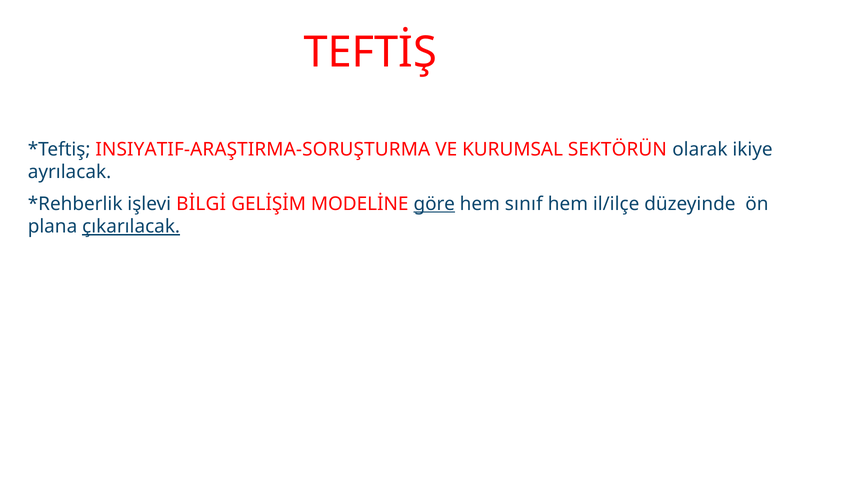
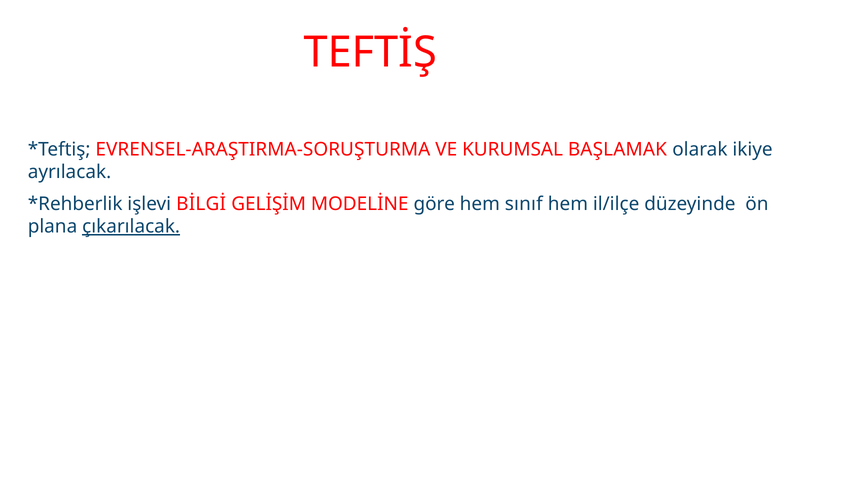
INSIYATIF-ARAŞTIRMA-SORUŞTURMA: INSIYATIF-ARAŞTIRMA-SORUŞTURMA -> EVRENSEL-ARAŞTIRMA-SORUŞTURMA
SEKTÖRÜN: SEKTÖRÜN -> BAŞLAMAK
göre underline: present -> none
